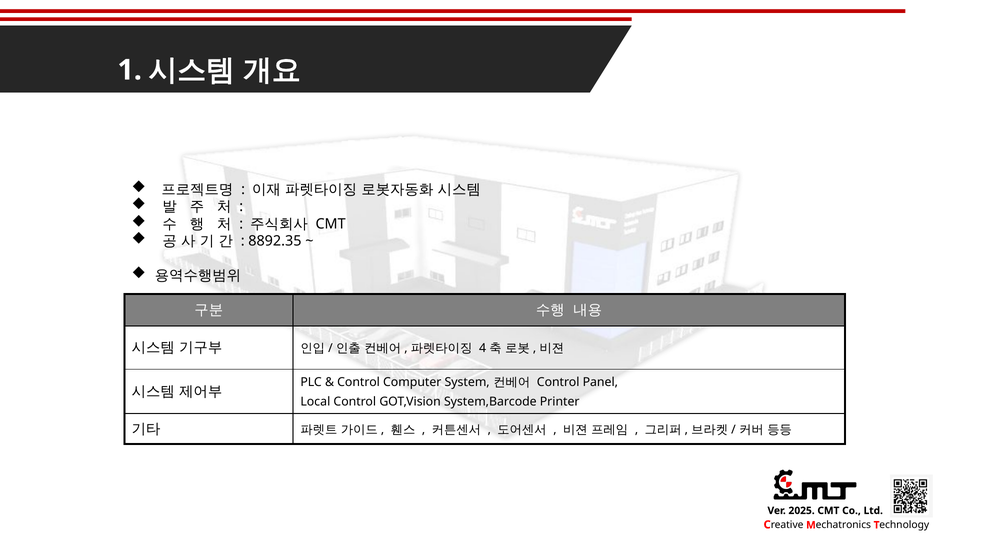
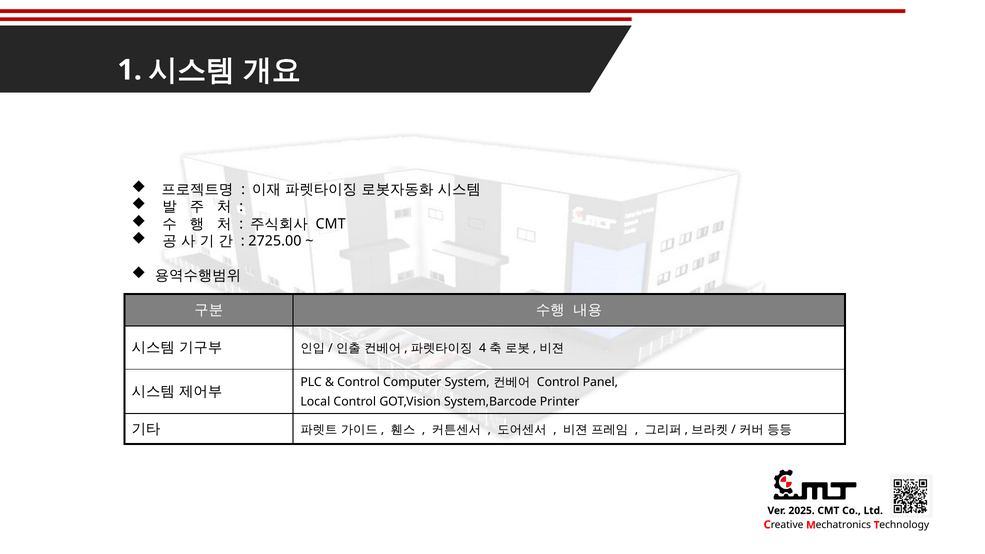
8892.35: 8892.35 -> 2725.00
